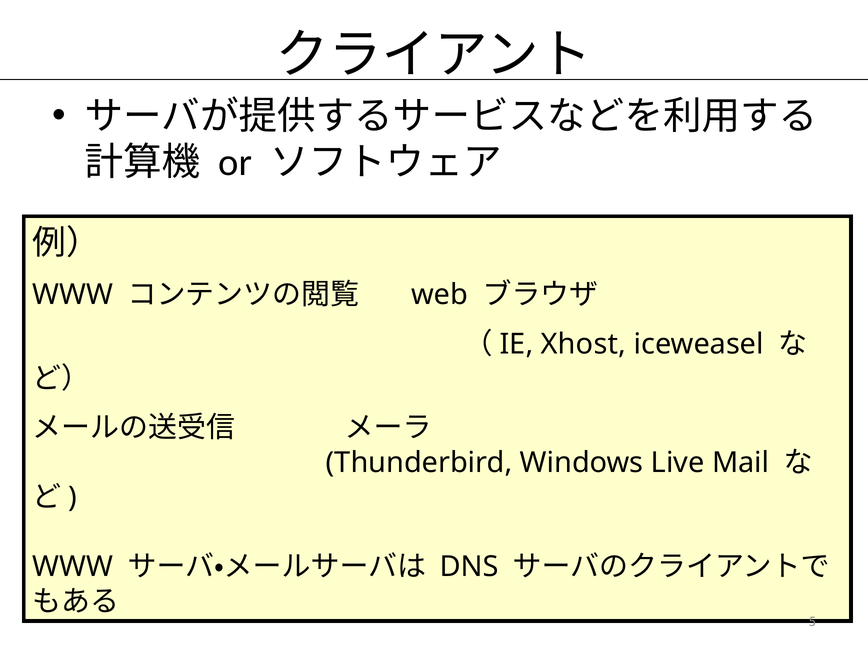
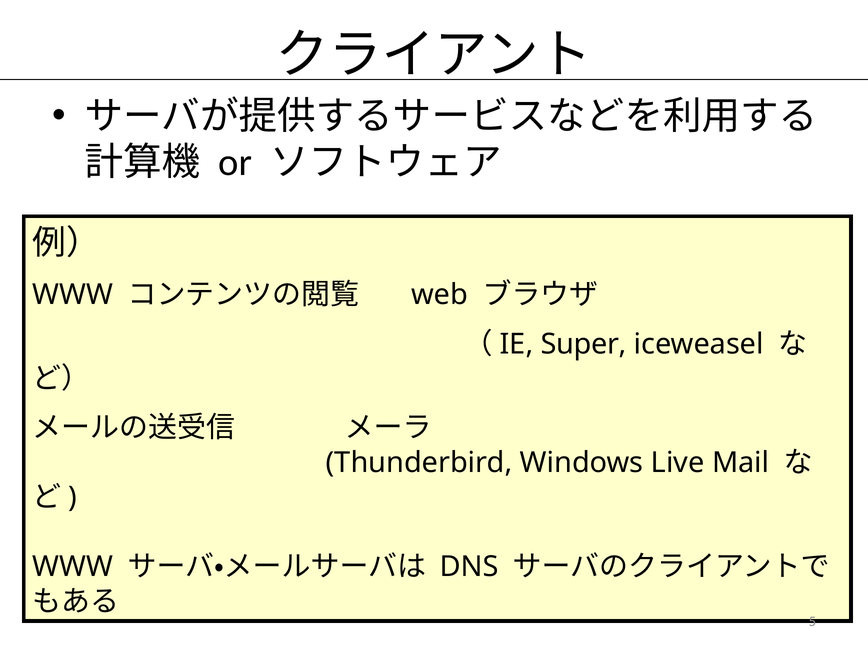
Xhost: Xhost -> Super
